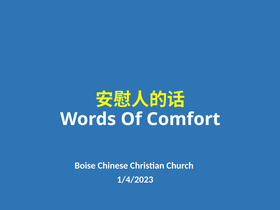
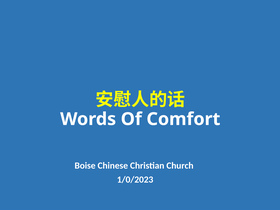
1/4/2023: 1/4/2023 -> 1/0/2023
